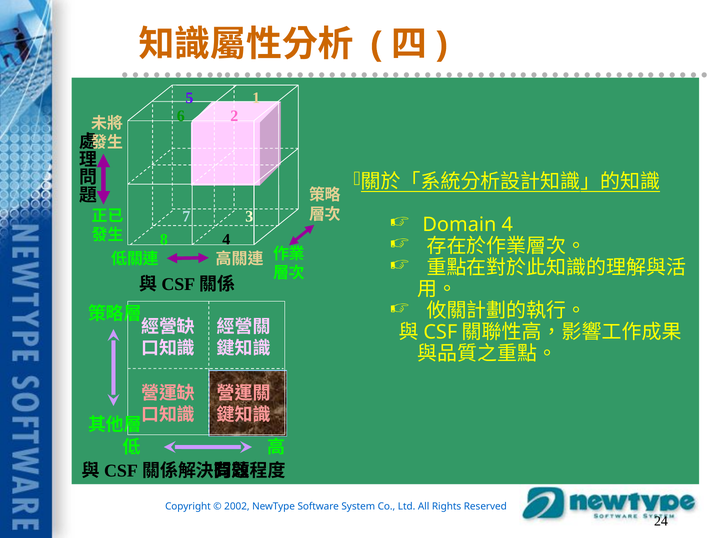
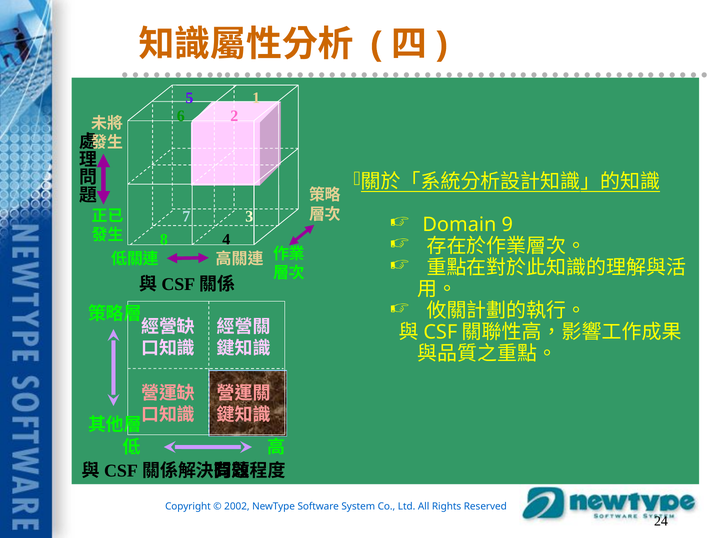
Domain 4: 4 -> 9
